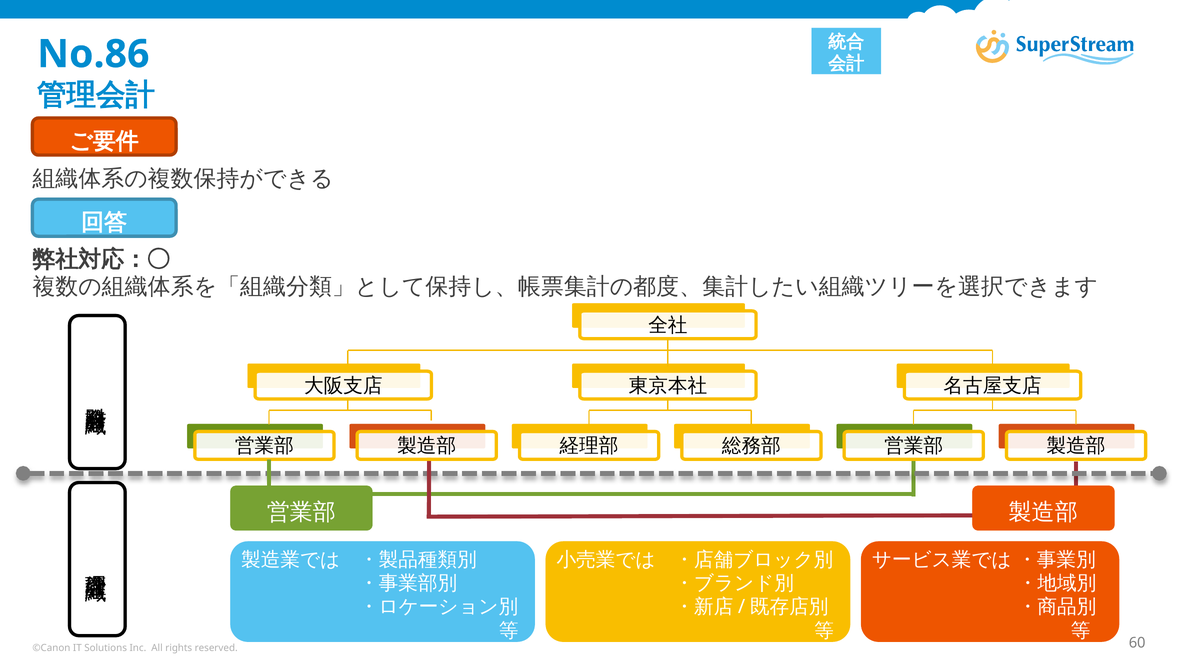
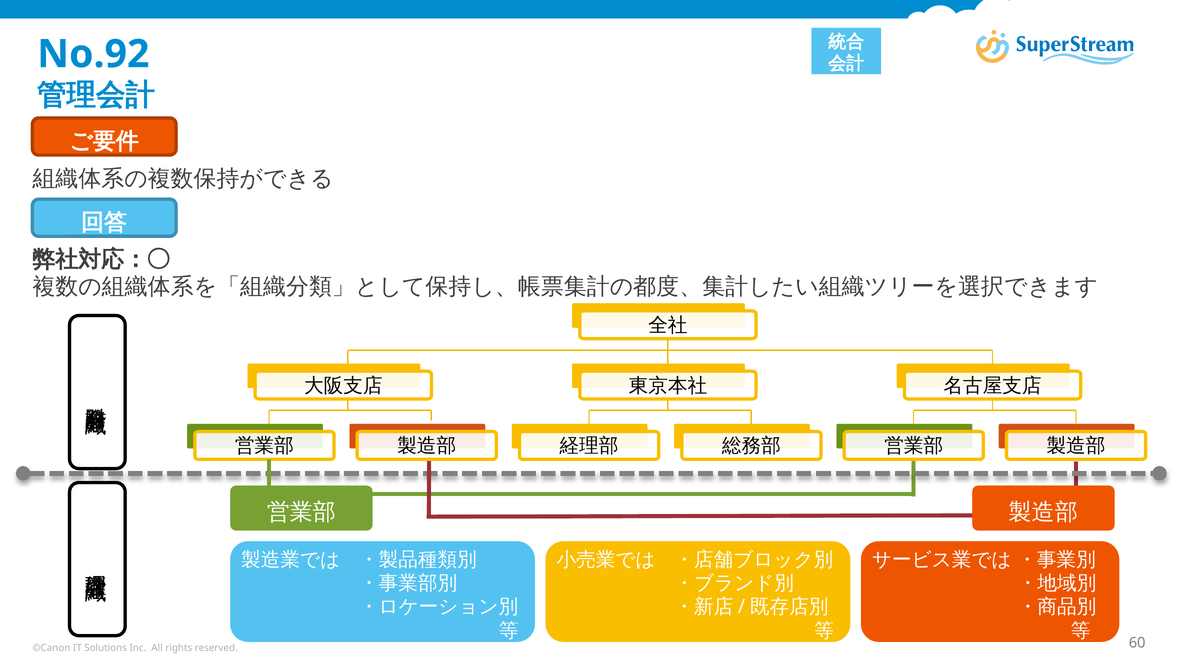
No.86: No.86 -> No.92
